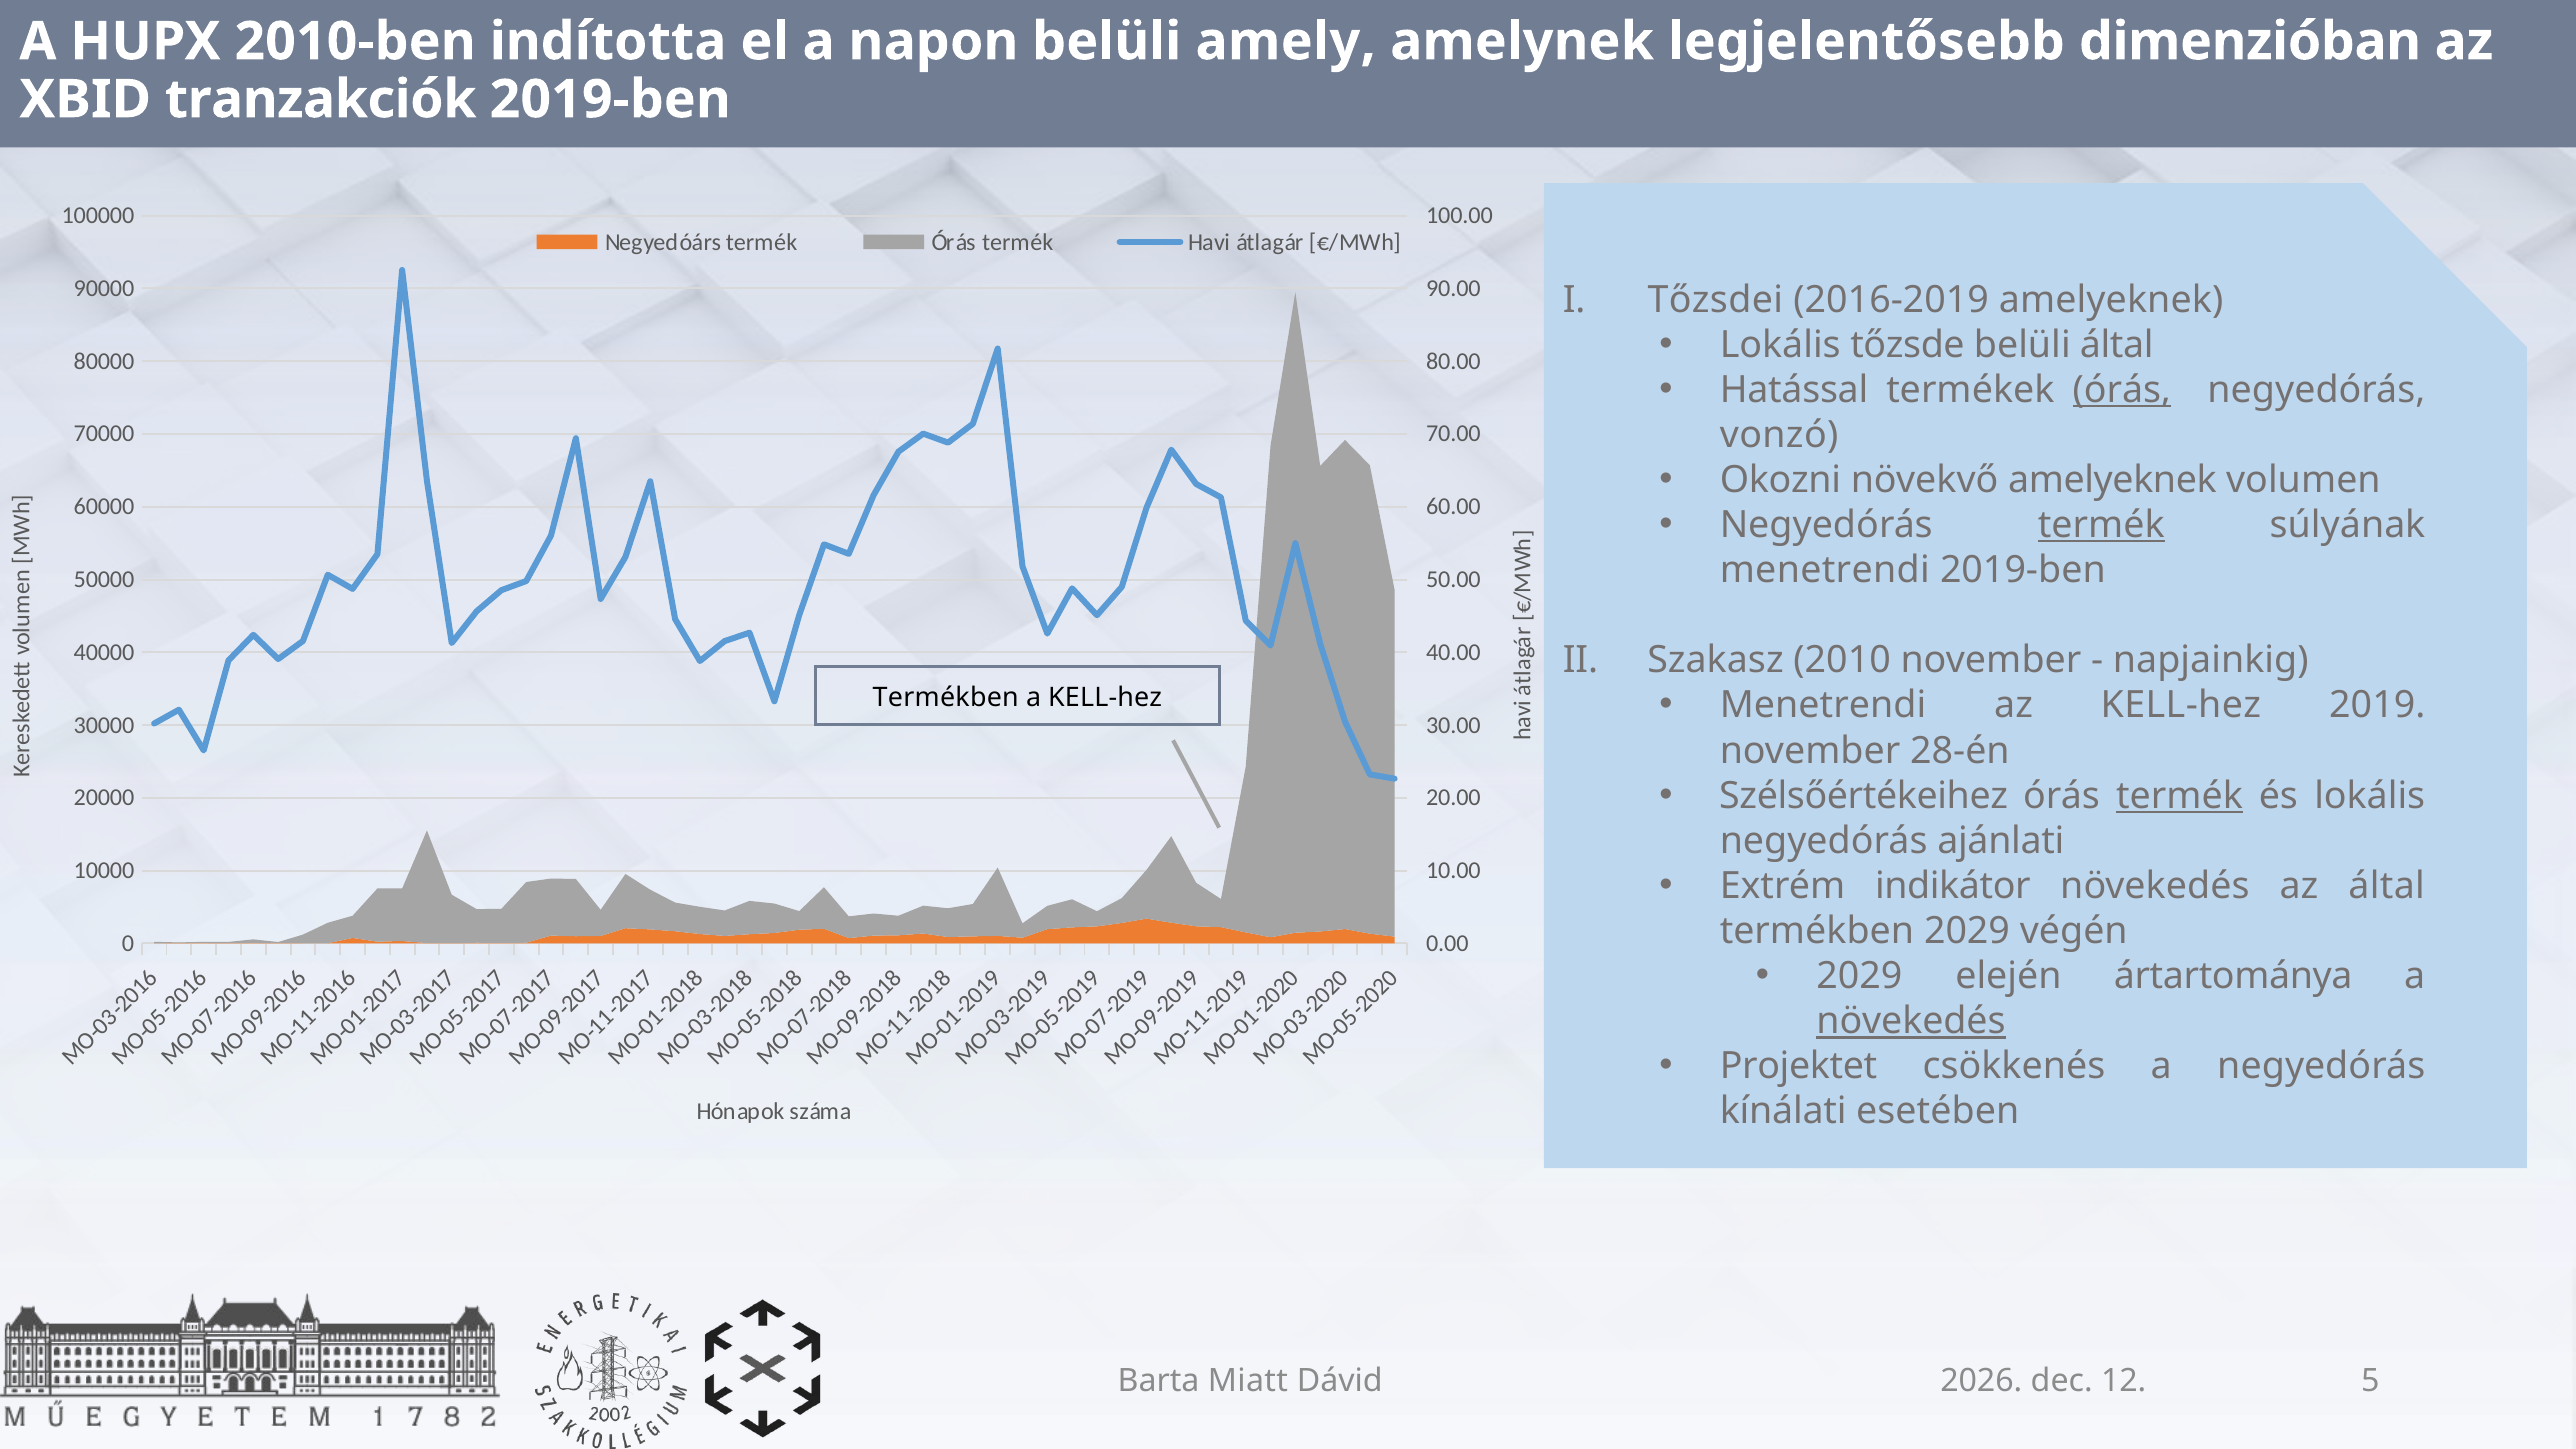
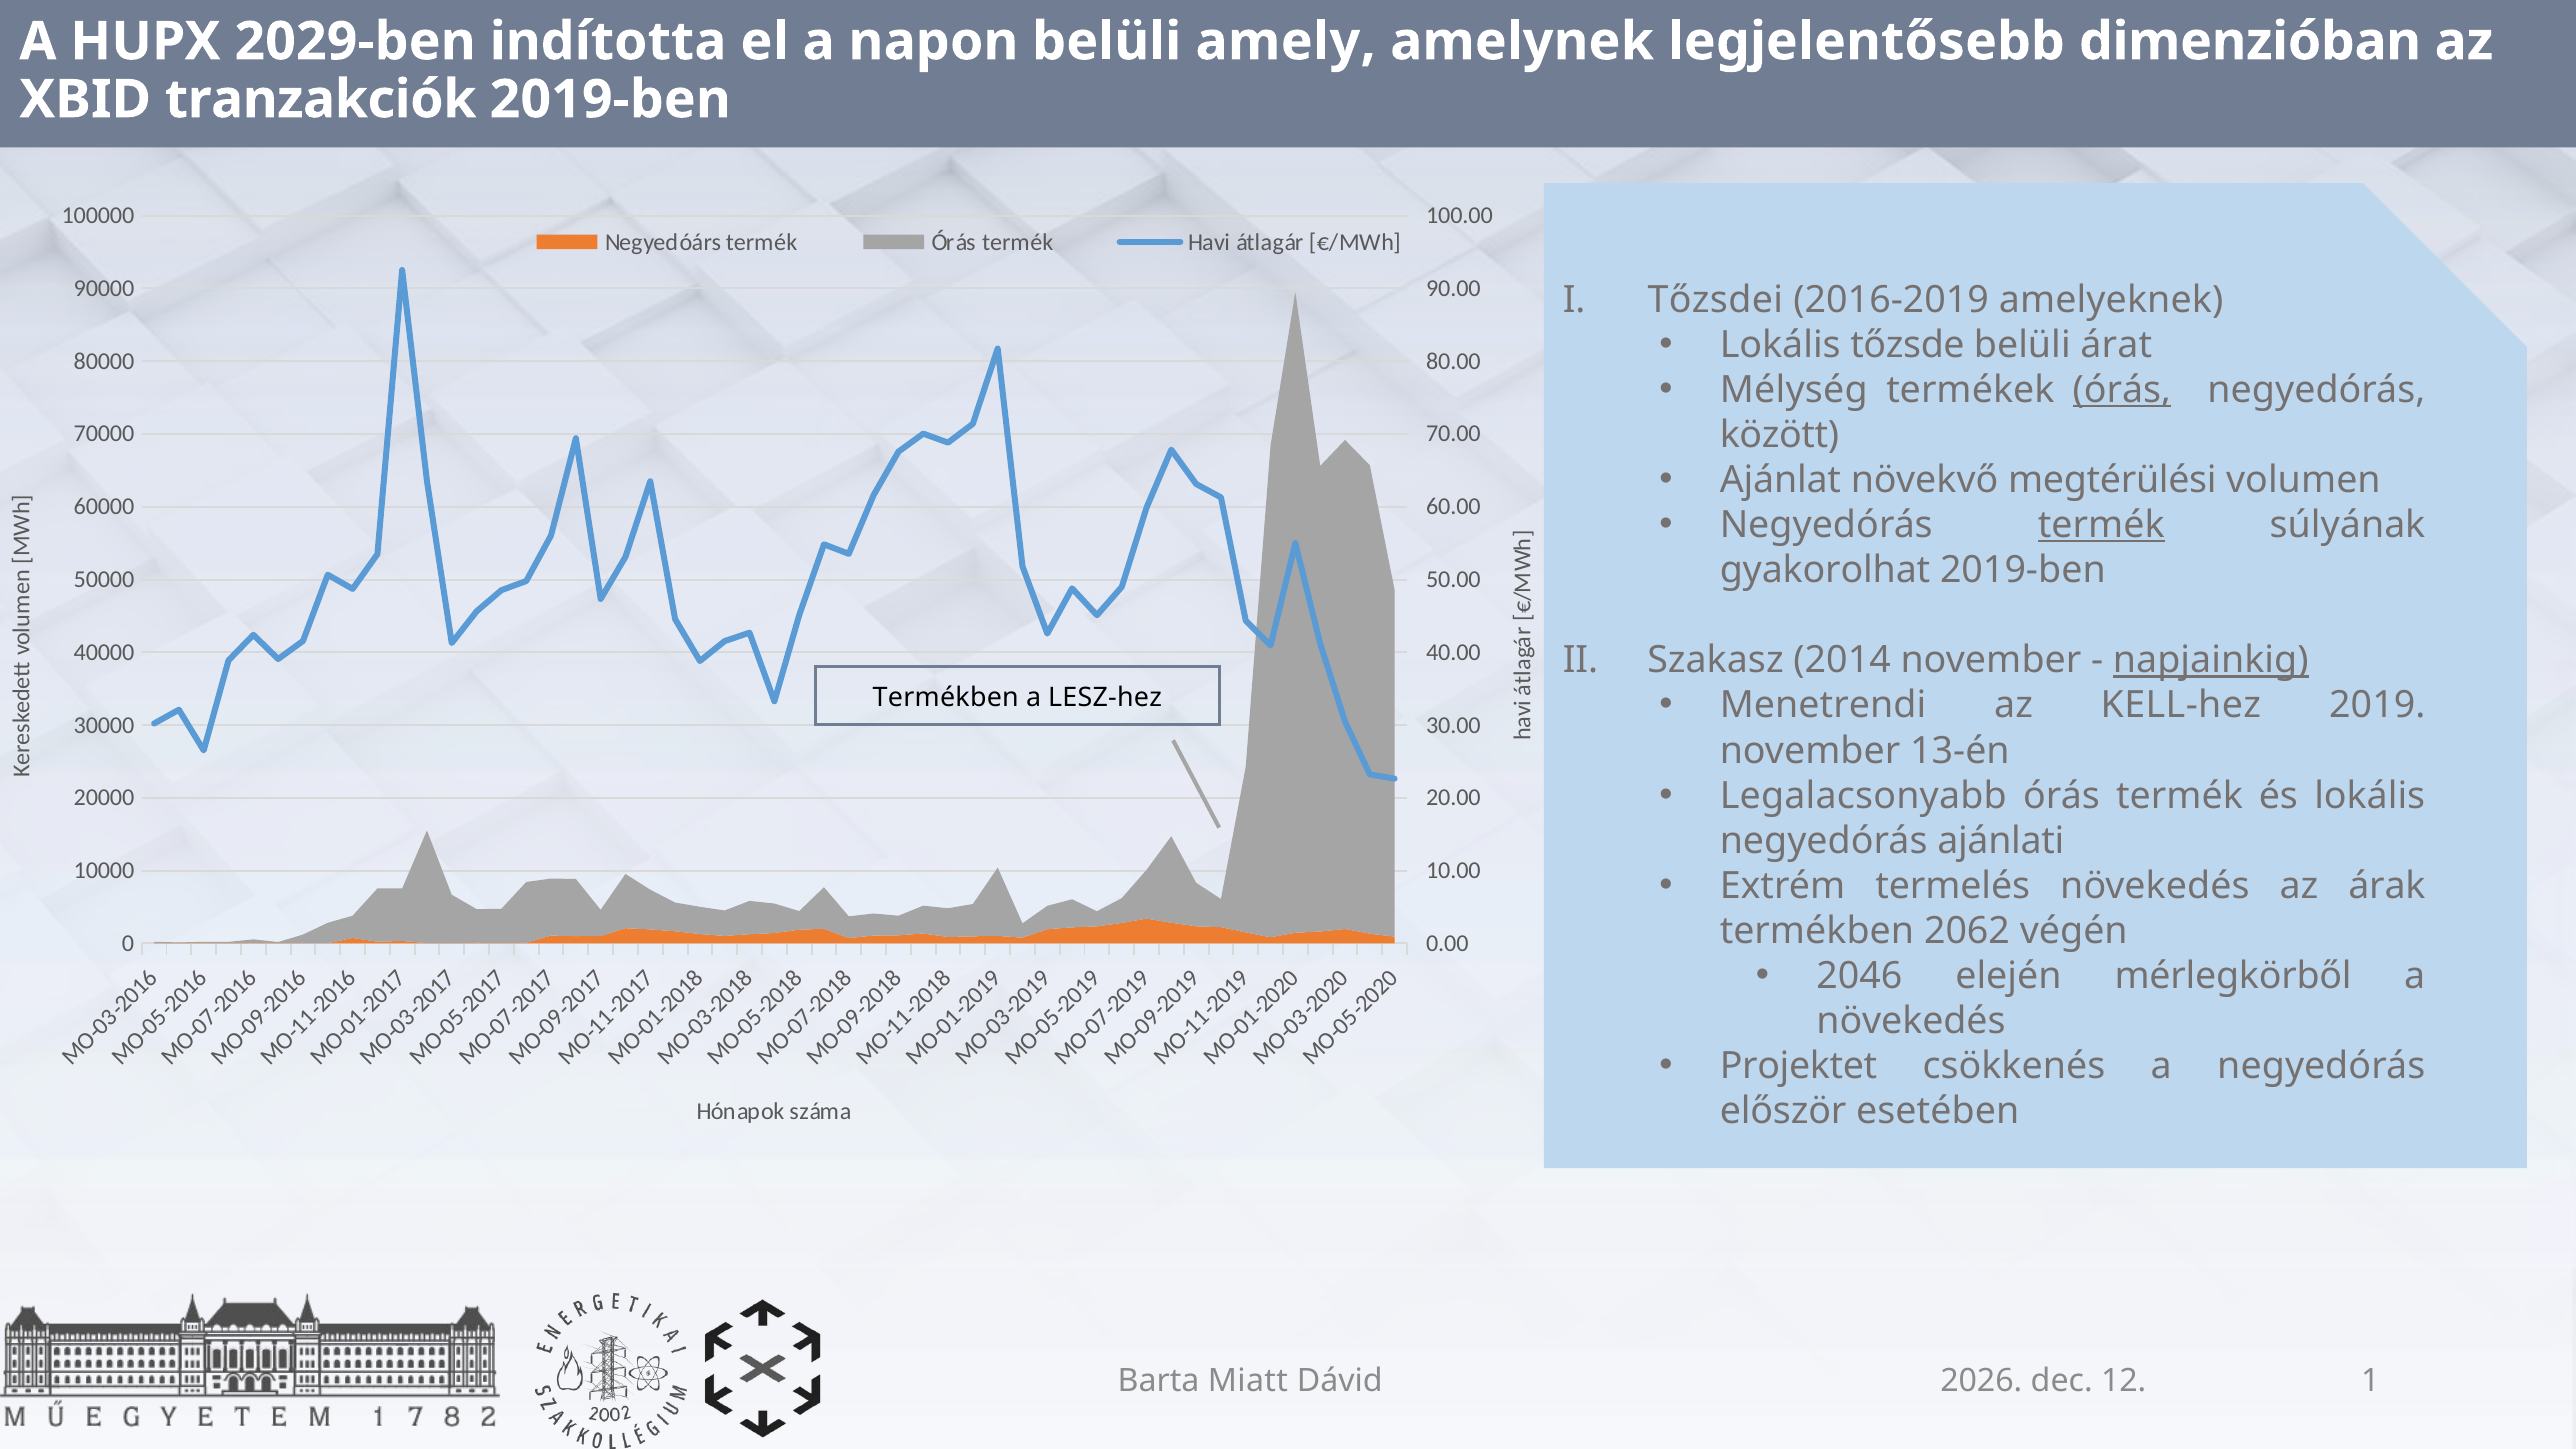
2010-ben: 2010-ben -> 2029-ben
belüli által: által -> árat
Hatással: Hatással -> Mélység
vonzó: vonzó -> között
Okozni: Okozni -> Ajánlat
növekvő amelyeknek: amelyeknek -> megtérülési
menetrendi at (1825, 570): menetrendi -> gyakorolhat
2010: 2010 -> 2014
napjainkig underline: none -> present
a KELL-hez: KELL-hez -> LESZ-hez
28-én: 28-én -> 13-én
Szélsőértékeihez: Szélsőértékeihez -> Legalacsonyabb
termék at (2180, 796) underline: present -> none
indikátor: indikátor -> termelés
az által: által -> árak
termékben 2029: 2029 -> 2062
2029 at (1859, 976): 2029 -> 2046
ártartománya: ártartománya -> mérlegkörből
növekedés at (1911, 1021) underline: present -> none
kínálati: kínálati -> először
Dávid 5: 5 -> 1
